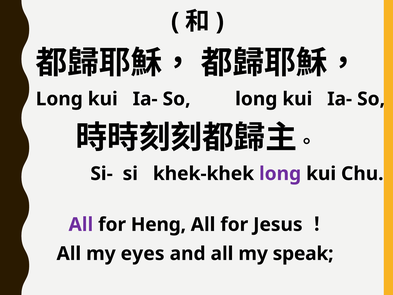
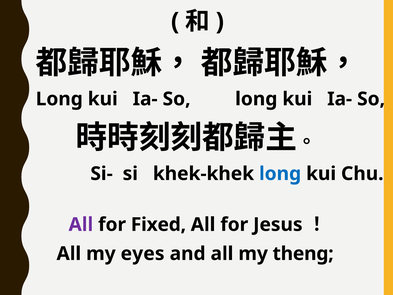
long at (280, 174) colour: purple -> blue
Heng: Heng -> Fixed
speak: speak -> theng
